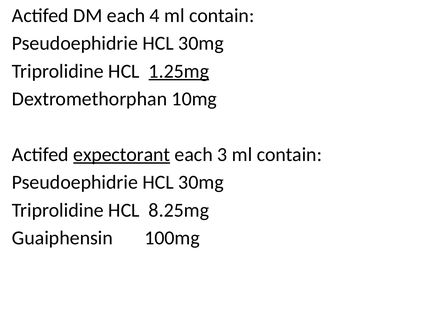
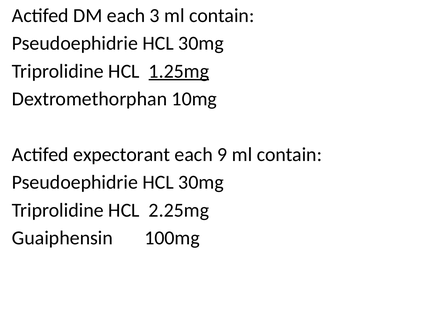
4: 4 -> 3
expectorant underline: present -> none
3: 3 -> 9
8.25mg: 8.25mg -> 2.25mg
